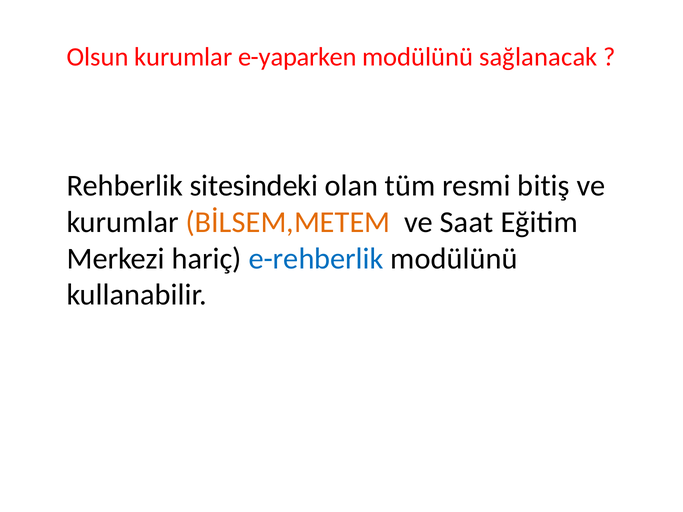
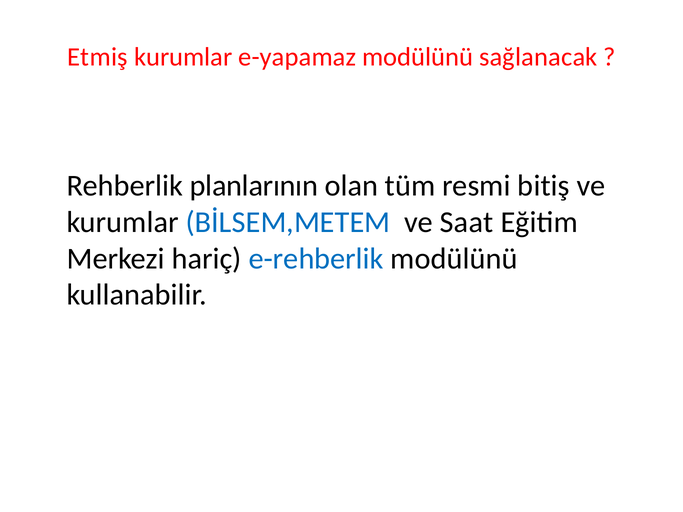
Olsun: Olsun -> Etmiş
e-yaparken: e-yaparken -> e-yapamaz
sitesindeki: sitesindeki -> planlarının
BİLSEM,METEM colour: orange -> blue
